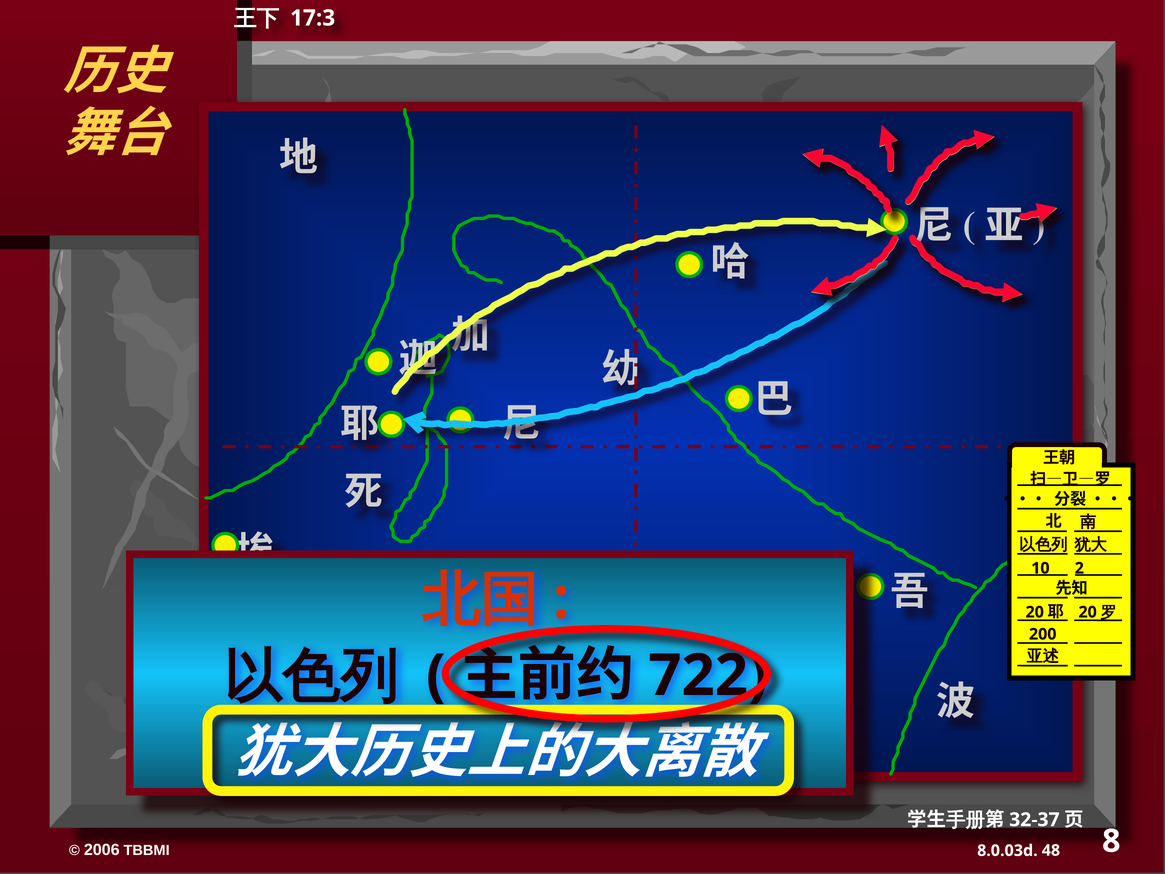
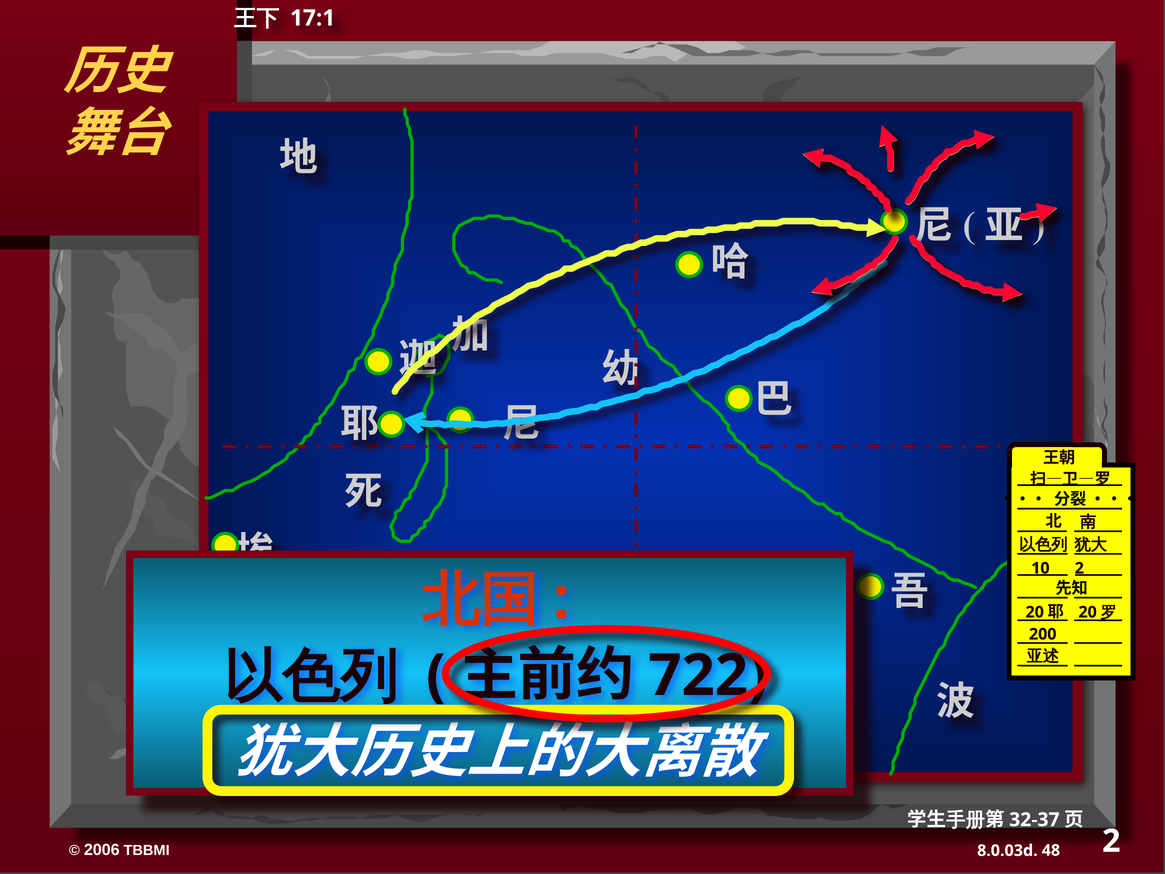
17:3: 17:3 -> 17:1
48 8: 8 -> 2
